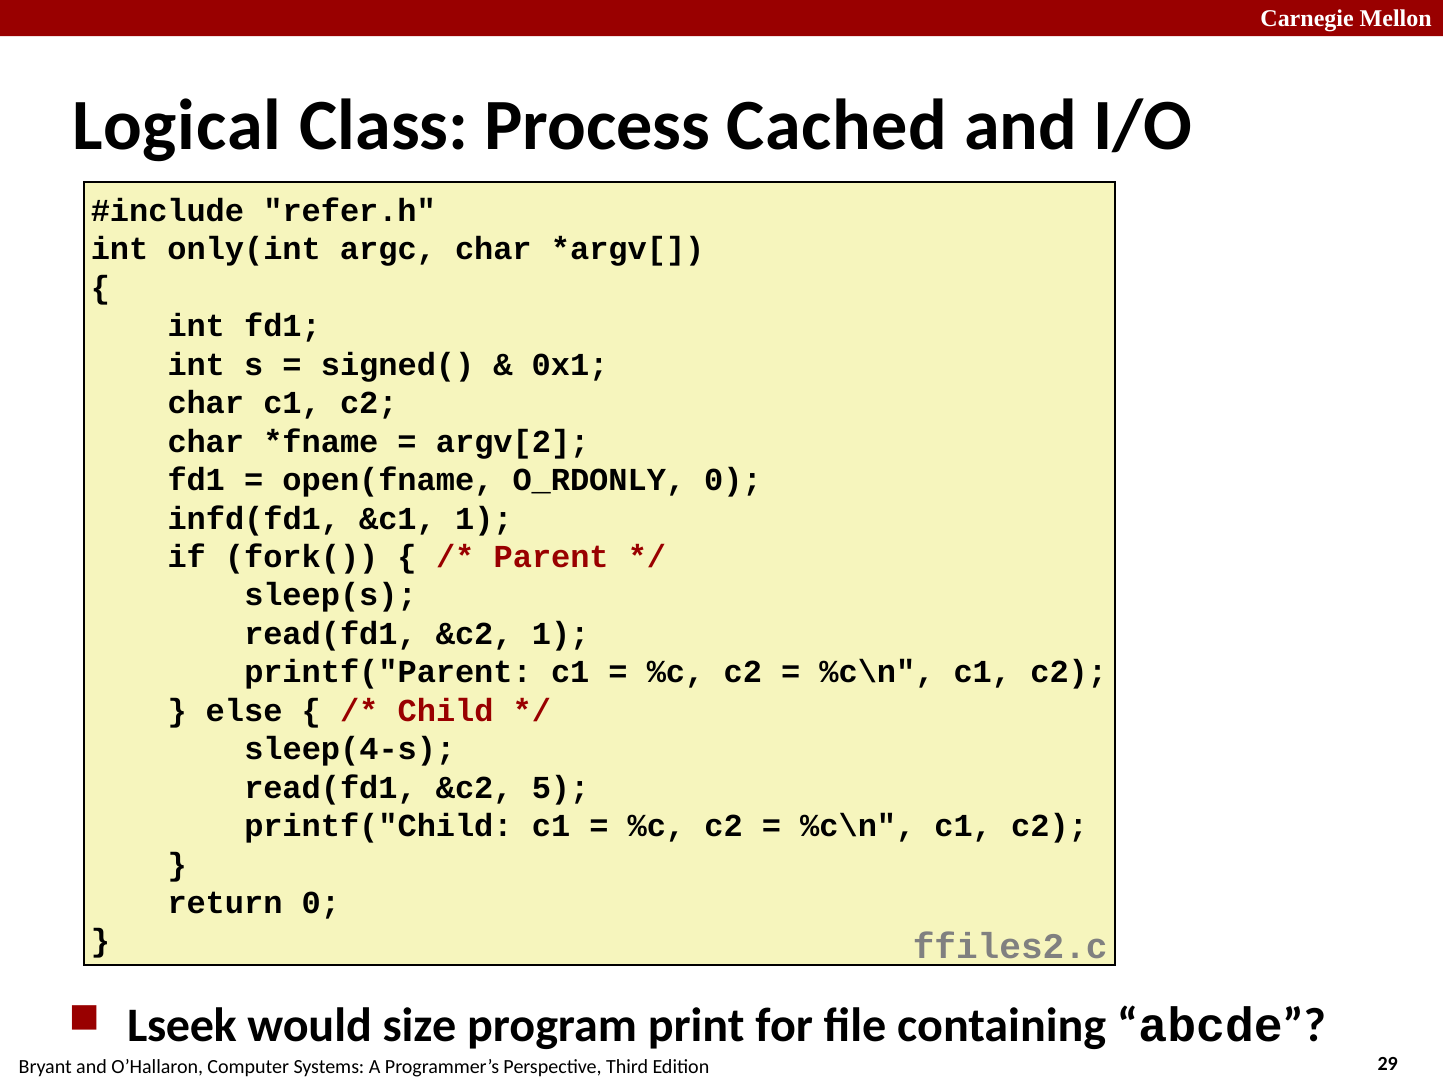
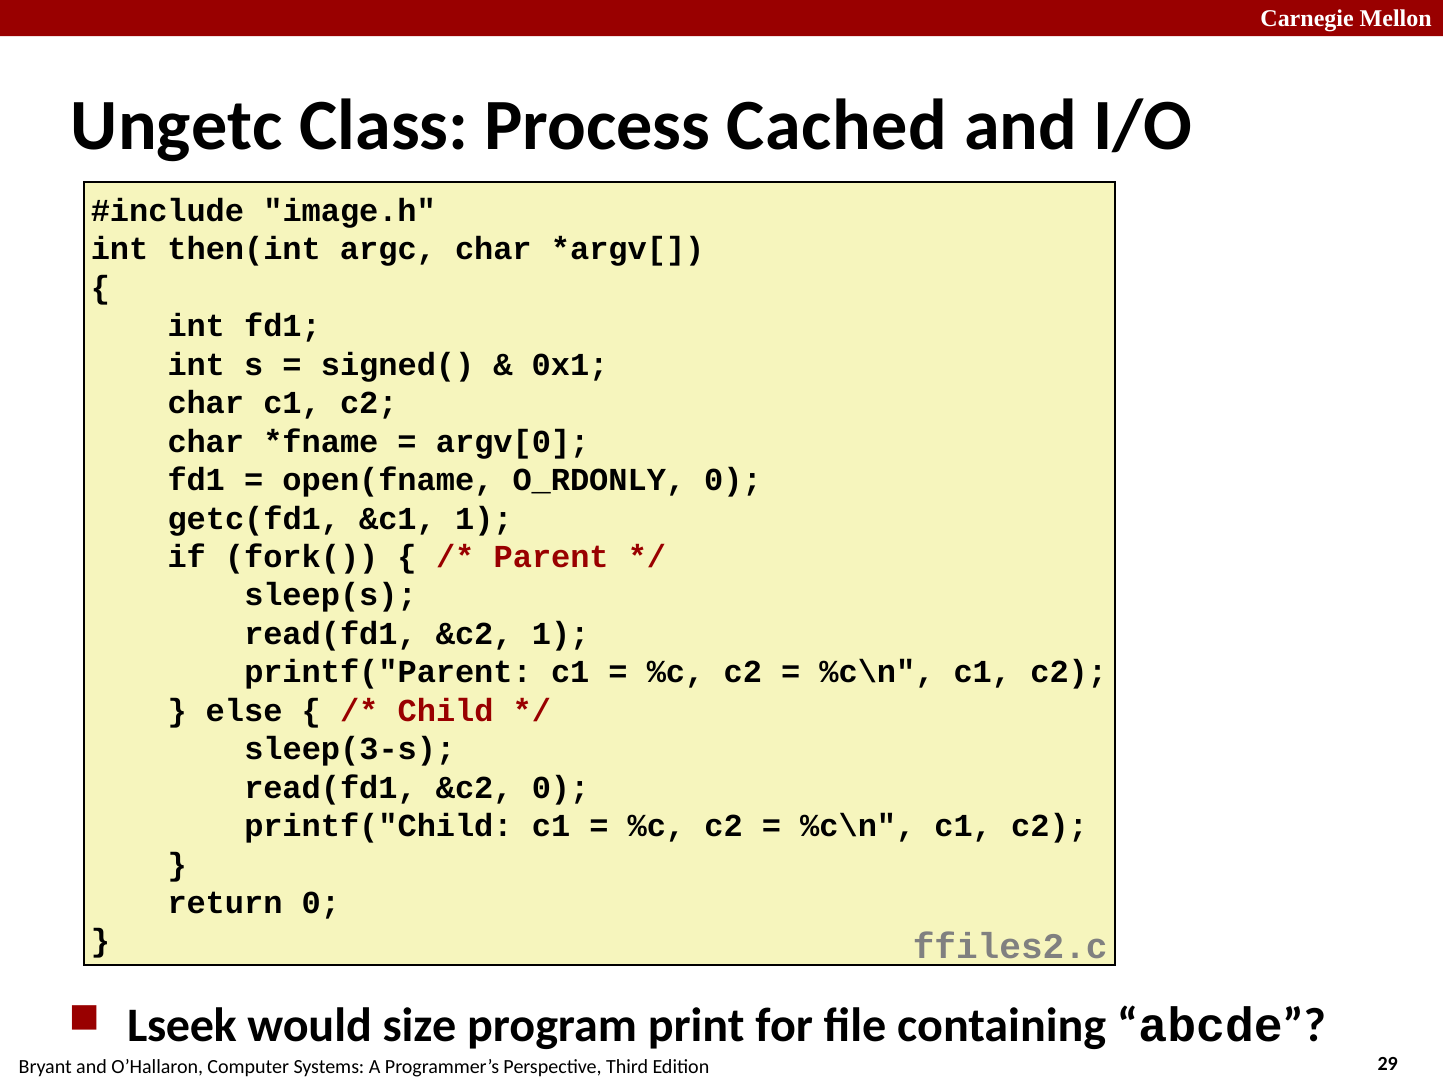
Logical: Logical -> Ungetc
refer.h: refer.h -> image.h
only(int: only(int -> then(int
argv[2: argv[2 -> argv[0
infd(fd1: infd(fd1 -> getc(fd1
sleep(4-s: sleep(4-s -> sleep(3-s
&c2 5: 5 -> 0
